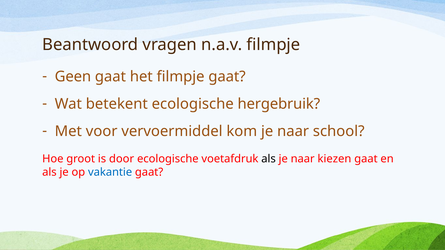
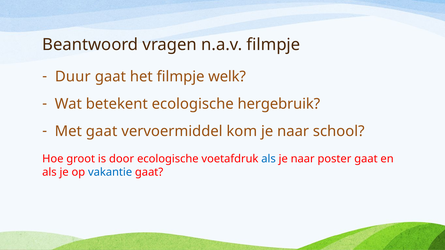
Geen: Geen -> Duur
filmpje gaat: gaat -> welk
Met voor: voor -> gaat
als at (269, 159) colour: black -> blue
kiezen: kiezen -> poster
